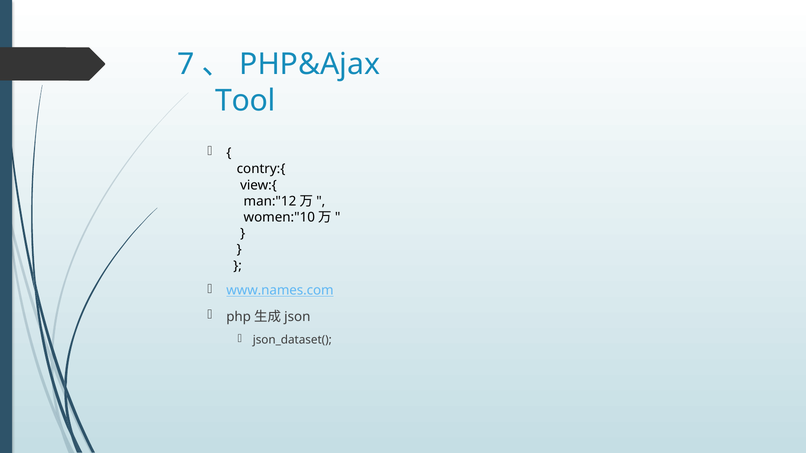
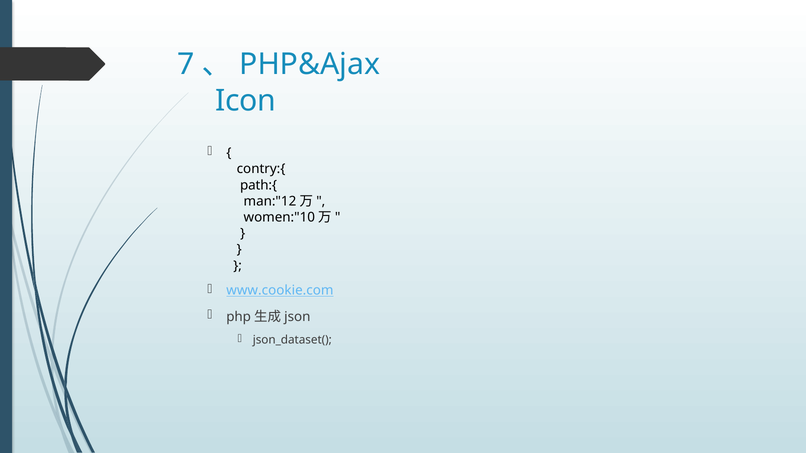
Tool: Tool -> Icon
view:{: view:{ -> path:{
www.names.com: www.names.com -> www.cookie.com
